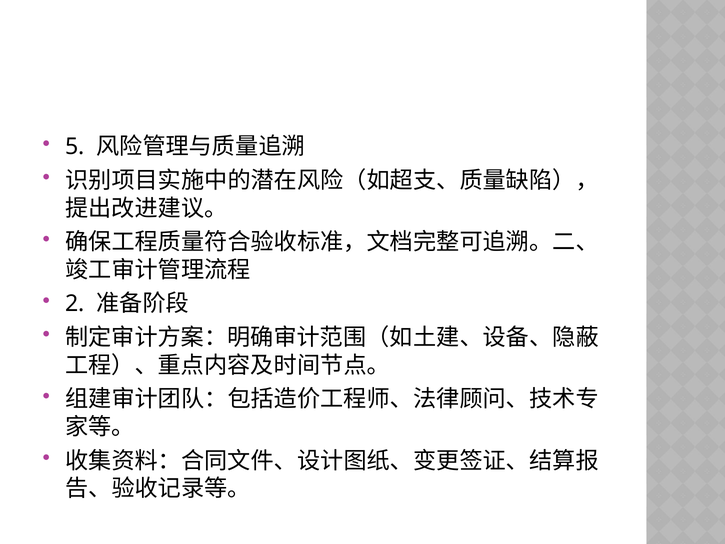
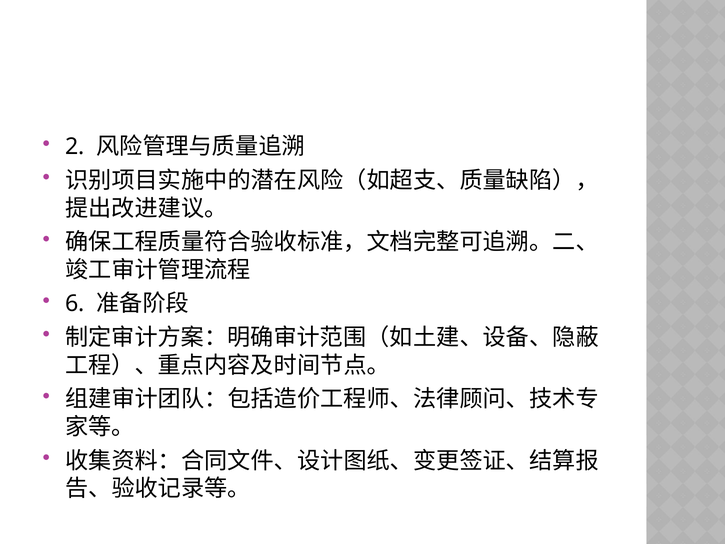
5: 5 -> 2
2: 2 -> 6
